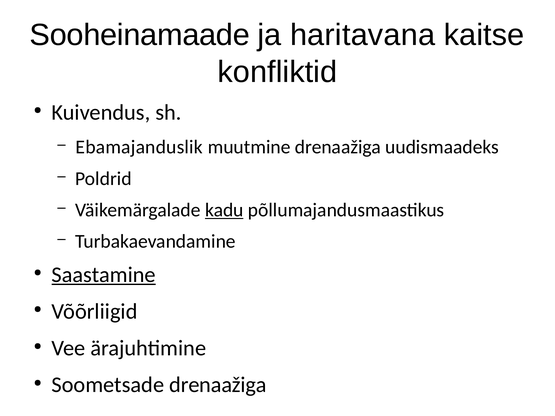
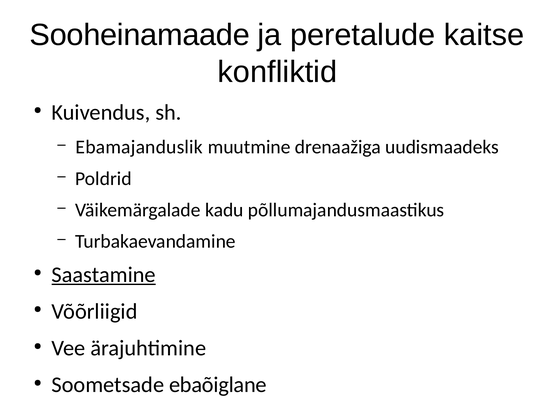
haritavana: haritavana -> peretalude
kadu underline: present -> none
Soometsade drenaažiga: drenaažiga -> ebaõiglane
